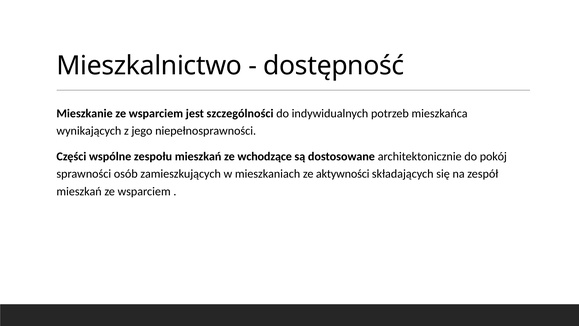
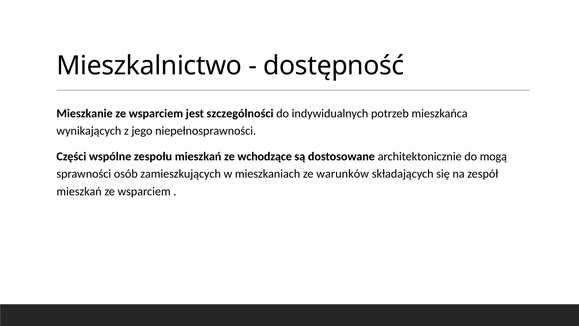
pokój: pokój -> mogą
aktywności: aktywności -> warunków
